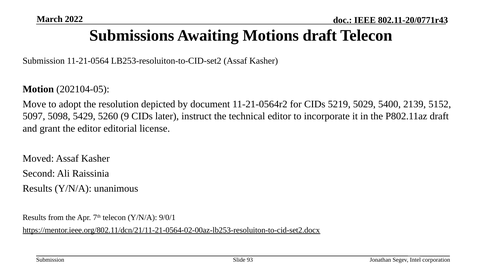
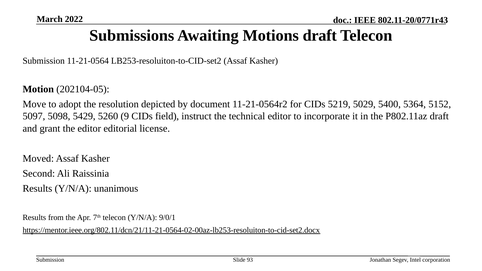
2139: 2139 -> 5364
later: later -> field
